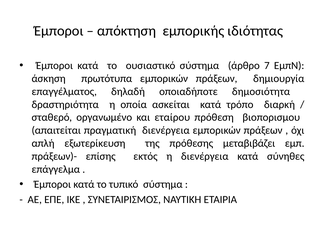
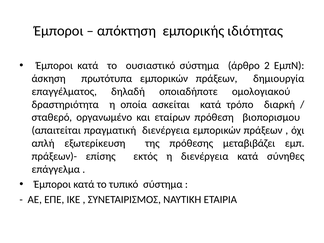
7: 7 -> 2
δημοσιότητα: δημοσιότητα -> ομολογιακού
εταίρου: εταίρου -> εταίρων
